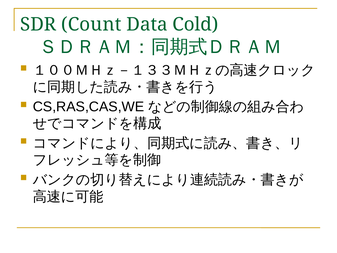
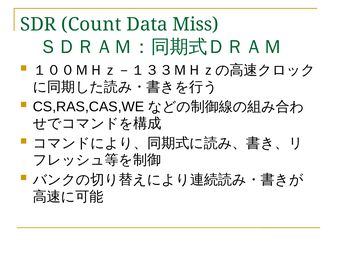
Cold: Cold -> Miss
